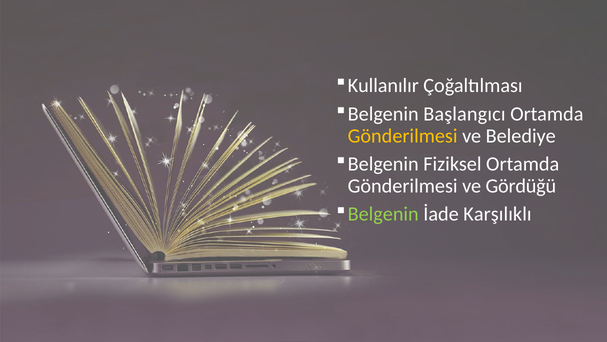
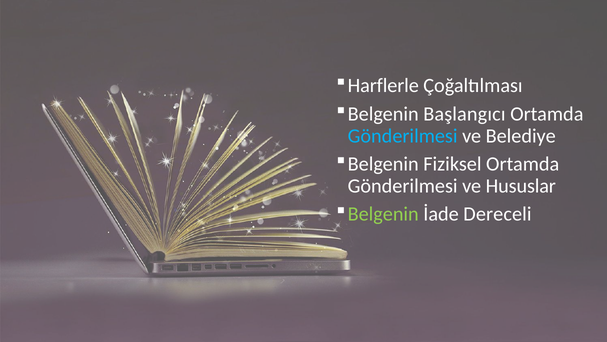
Kullanılır: Kullanılır -> Harflerle
Gönderilmesi at (403, 136) colour: yellow -> light blue
Gördüğü: Gördüğü -> Hususlar
Karşılıklı: Karşılıklı -> Dereceli
